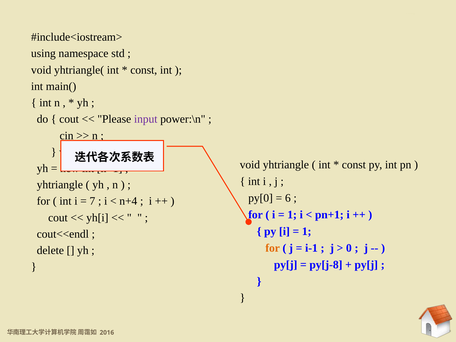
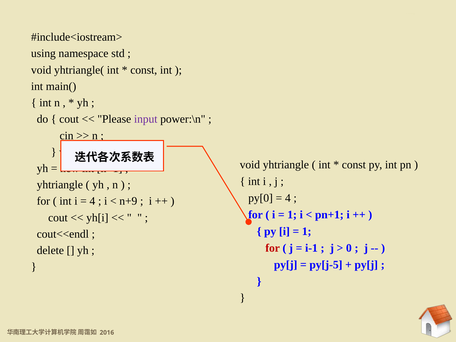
6 at (288, 198): 6 -> 4
7 at (92, 201): 7 -> 4
n+4: n+4 -> n+9
for at (273, 248) colour: orange -> red
py[j-8: py[j-8 -> py[j-5
